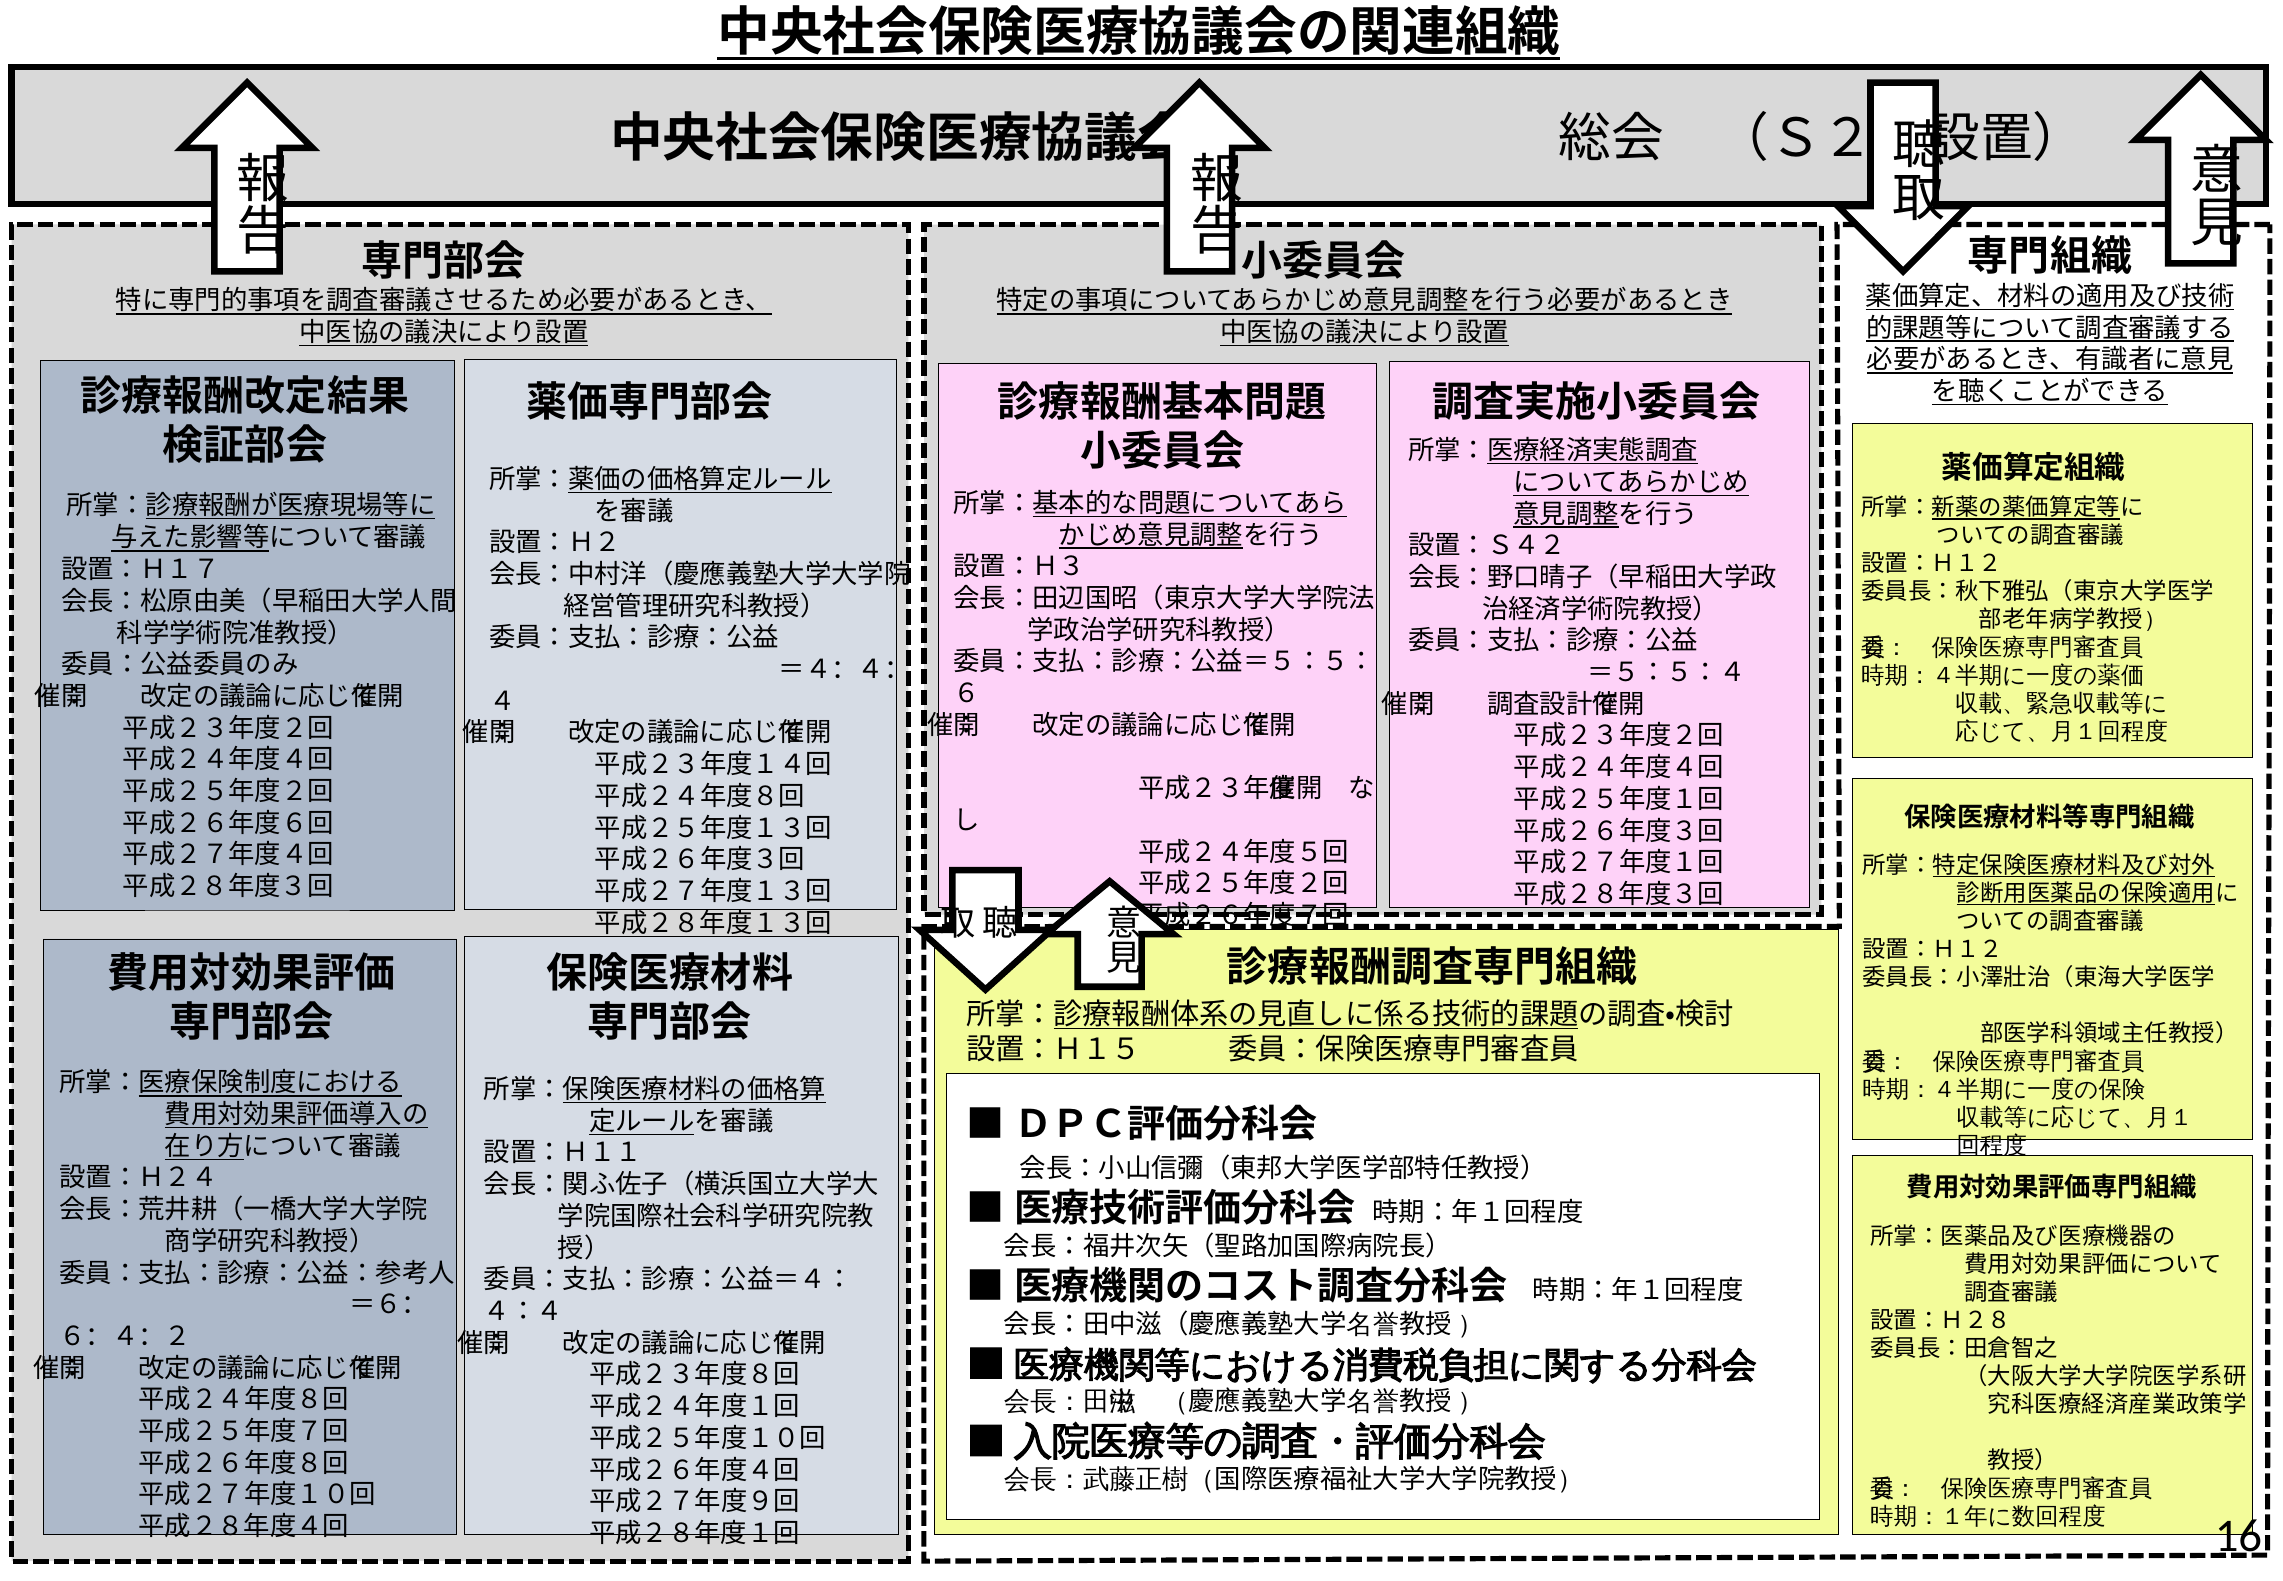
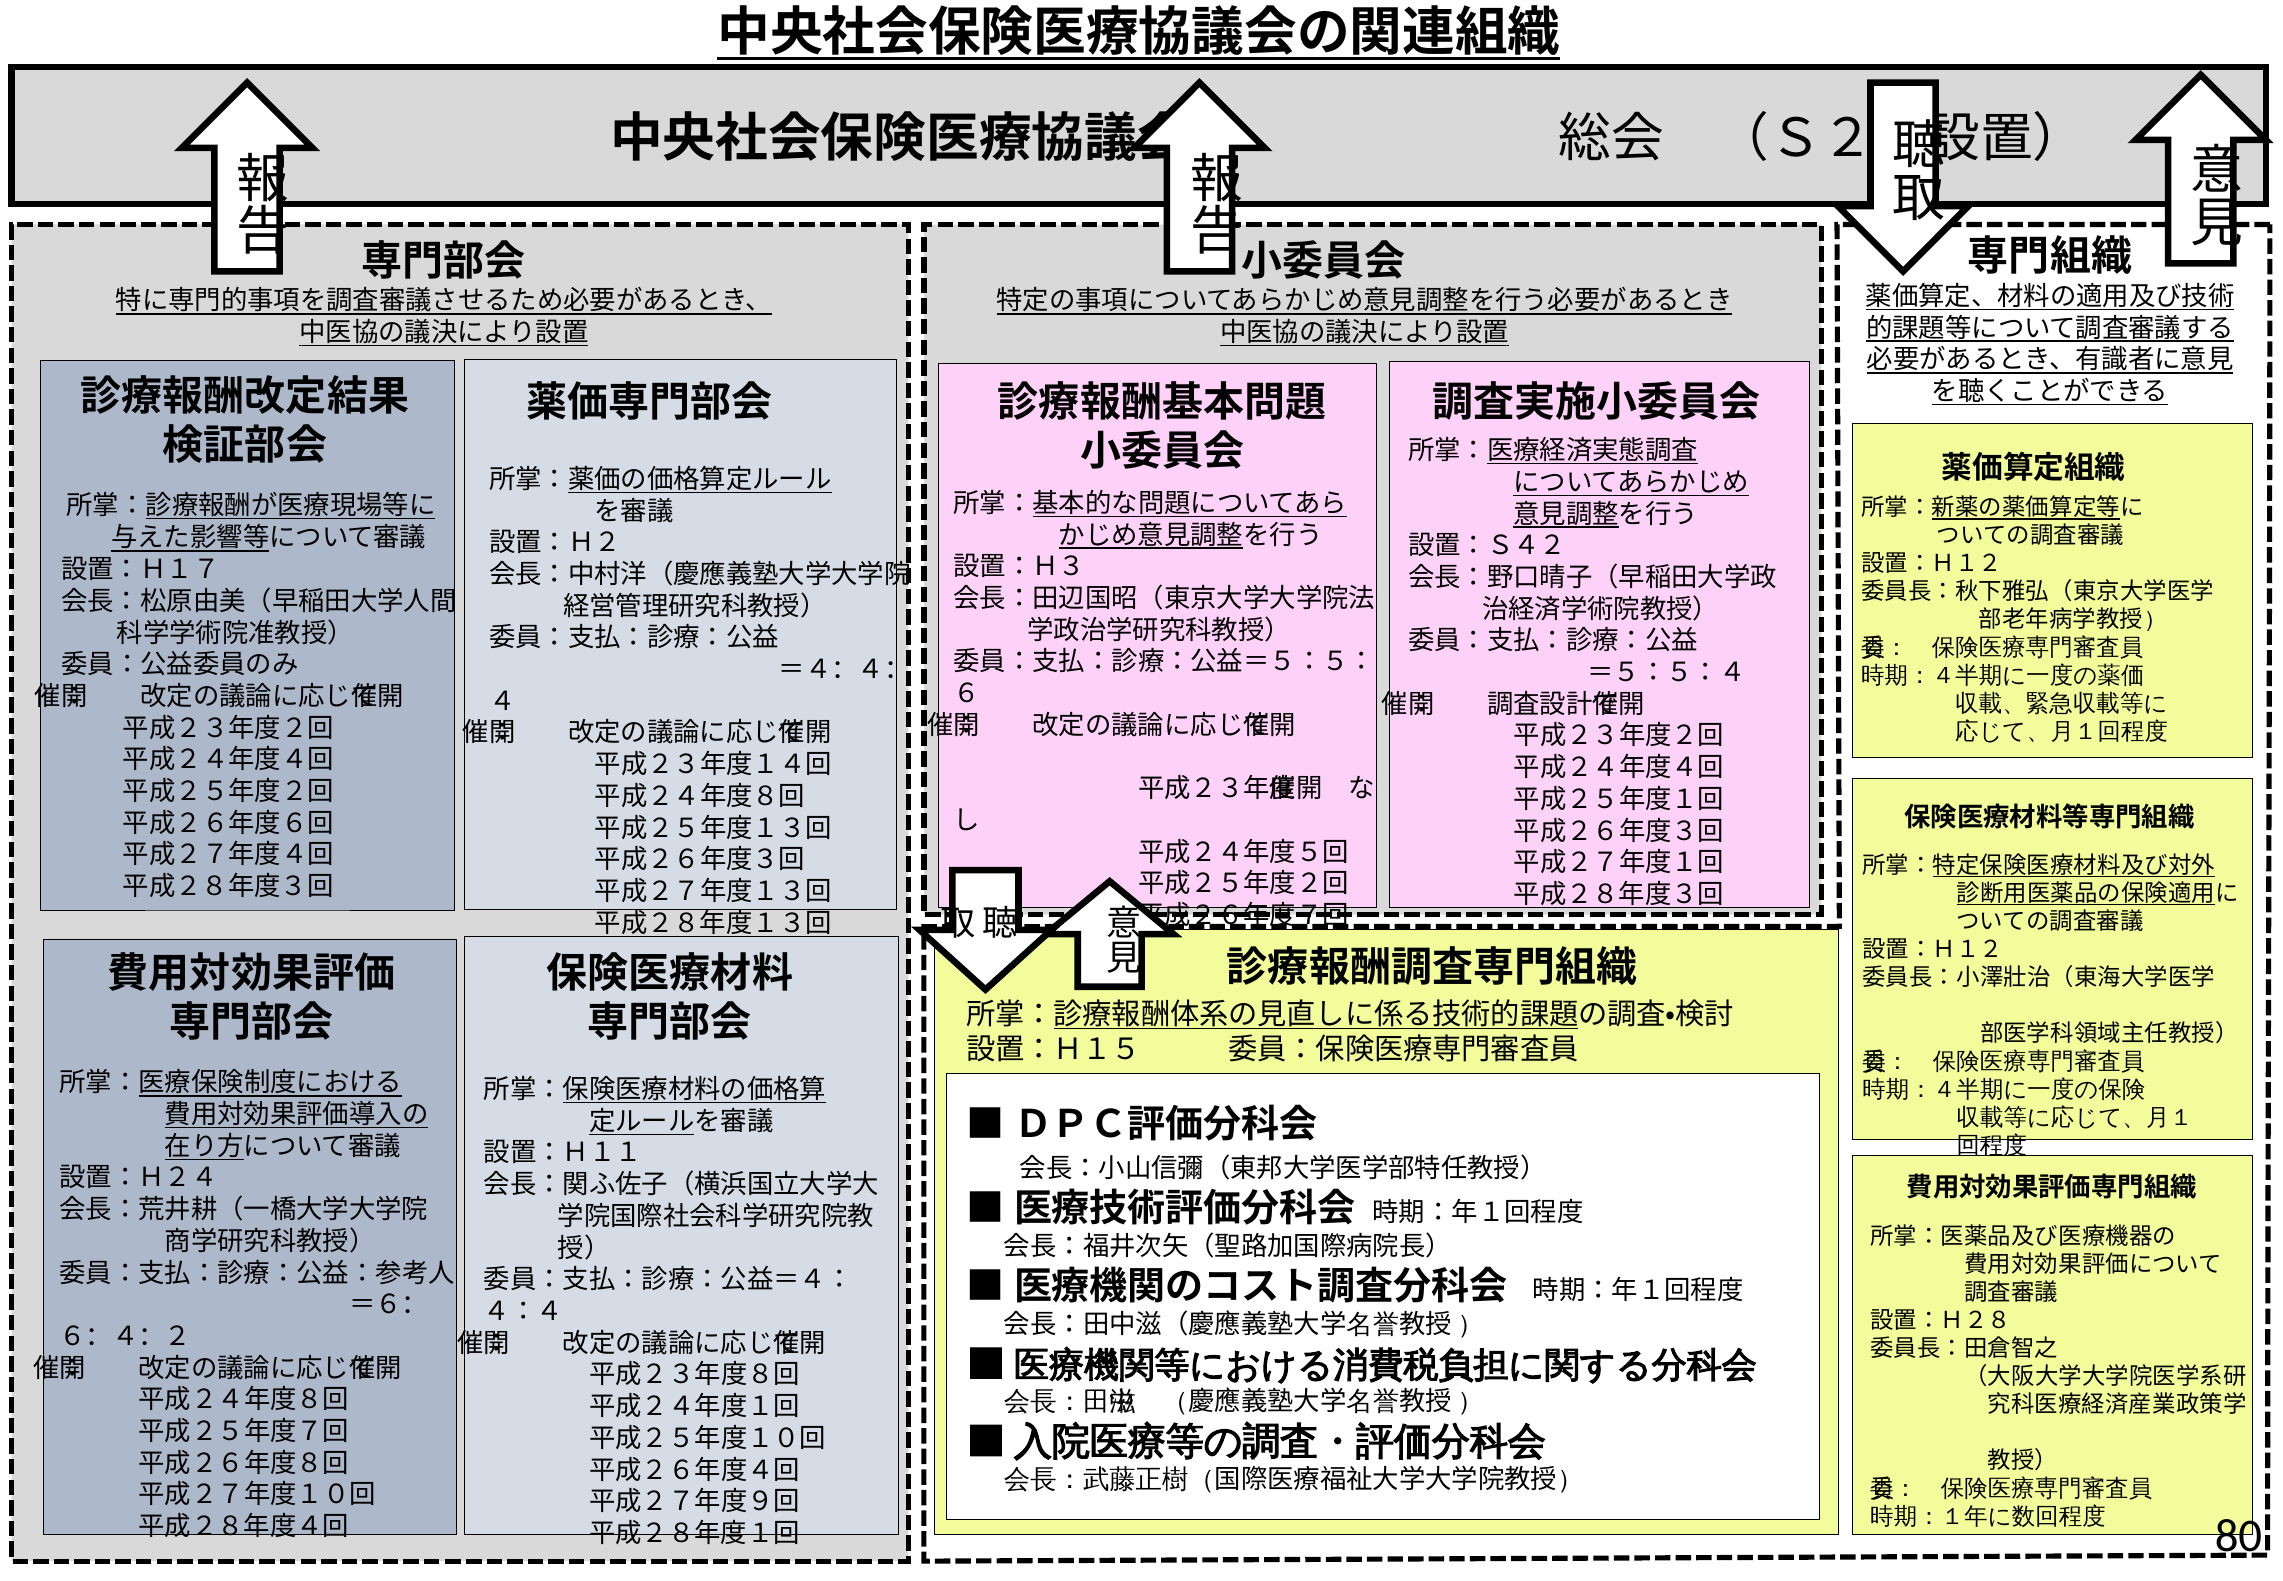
16: 16 -> 80
